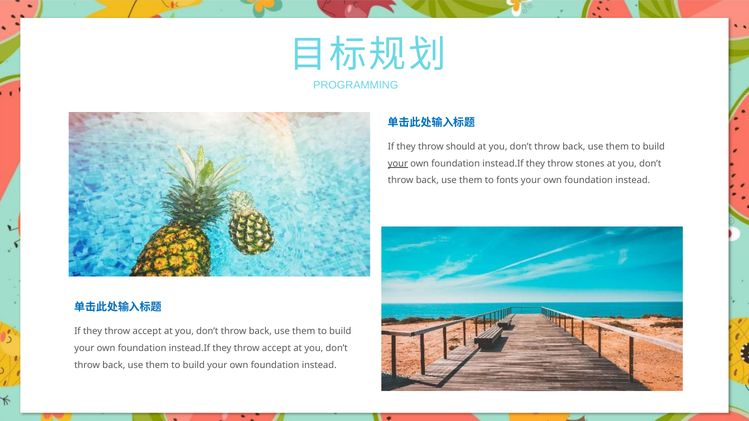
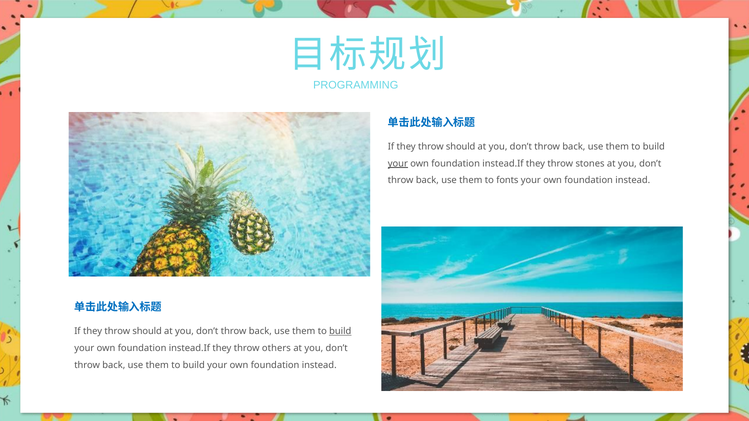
accept at (147, 332): accept -> should
build at (340, 332) underline: none -> present
instead.If they throw accept: accept -> others
